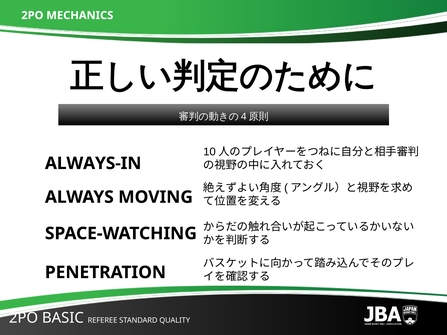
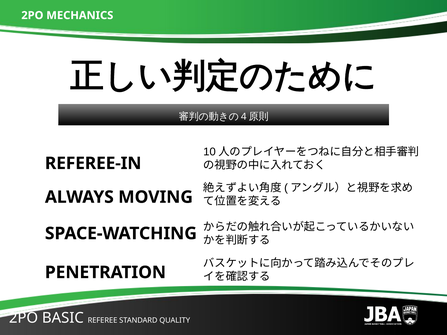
ALWAYS-IN: ALWAYS-IN -> REFEREE-IN
